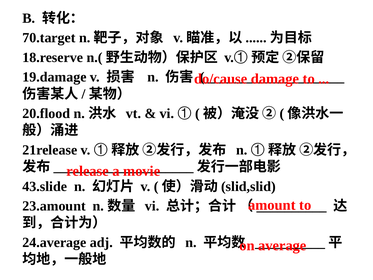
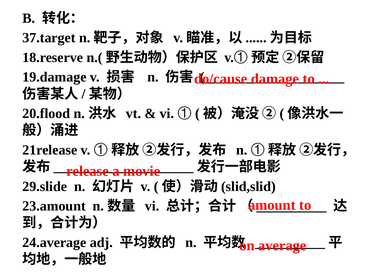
70.target: 70.target -> 37.target
43.slide: 43.slide -> 29.slide
